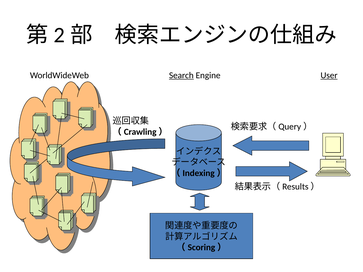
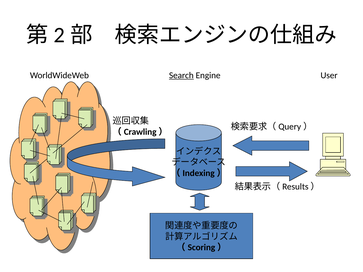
User underline: present -> none
